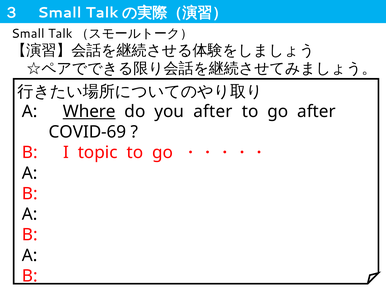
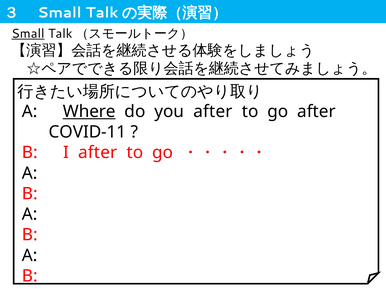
Small at (28, 34) underline: none -> present
COVID-69: COVID-69 -> COVID-11
I topic: topic -> after
